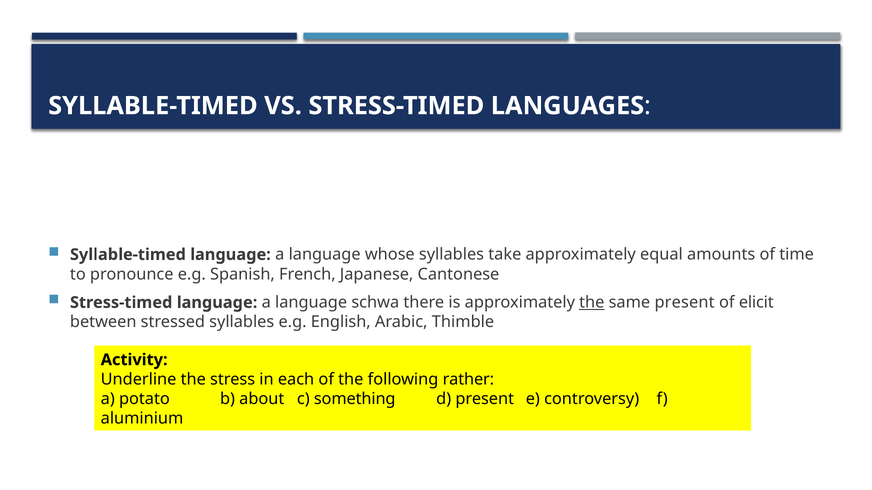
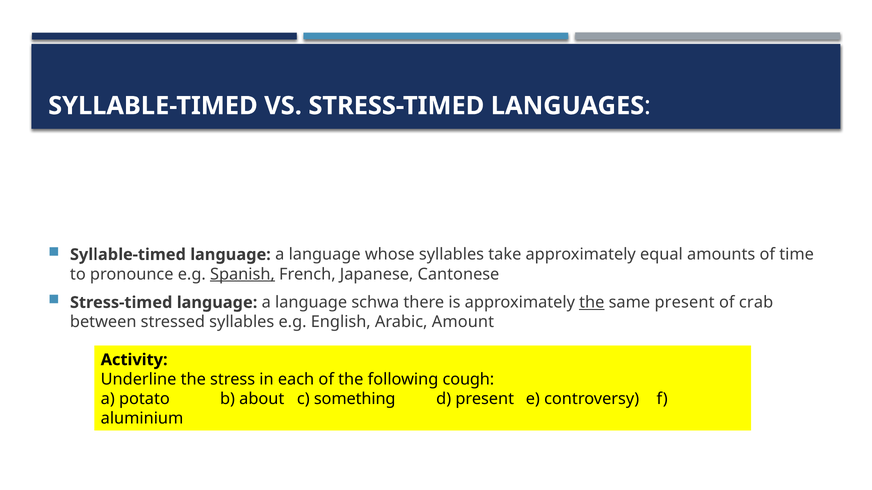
Spanish underline: none -> present
elicit: elicit -> crab
Thimble: Thimble -> Amount
rather: rather -> cough
